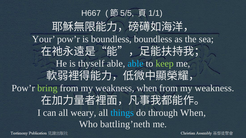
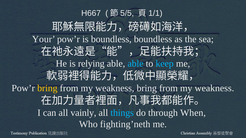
thyself: thyself -> relying
keep colour: light green -> light blue
bring at (47, 88) colour: light green -> yellow
weakness when: when -> bring
weary: weary -> vainly
battling’neth: battling’neth -> fighting’neth
